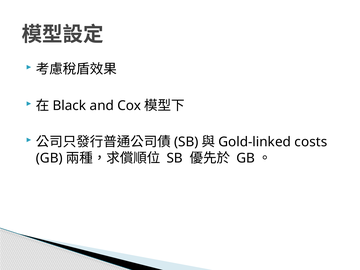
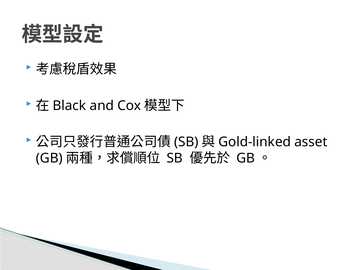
costs: costs -> asset
